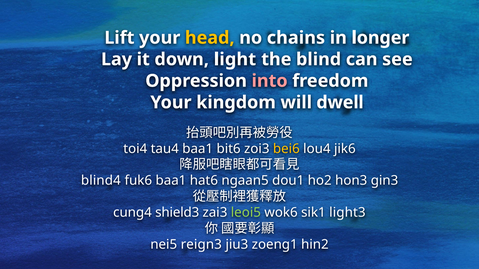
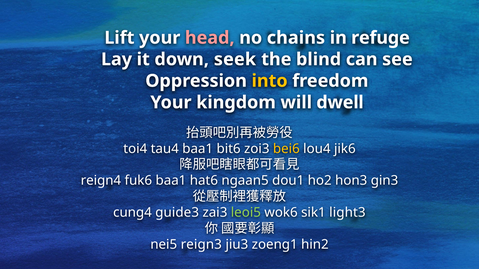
head colour: yellow -> pink
longer: longer -> refuge
light: light -> seek
into colour: pink -> yellow
blind4: blind4 -> reign4
shield3: shield3 -> guide3
